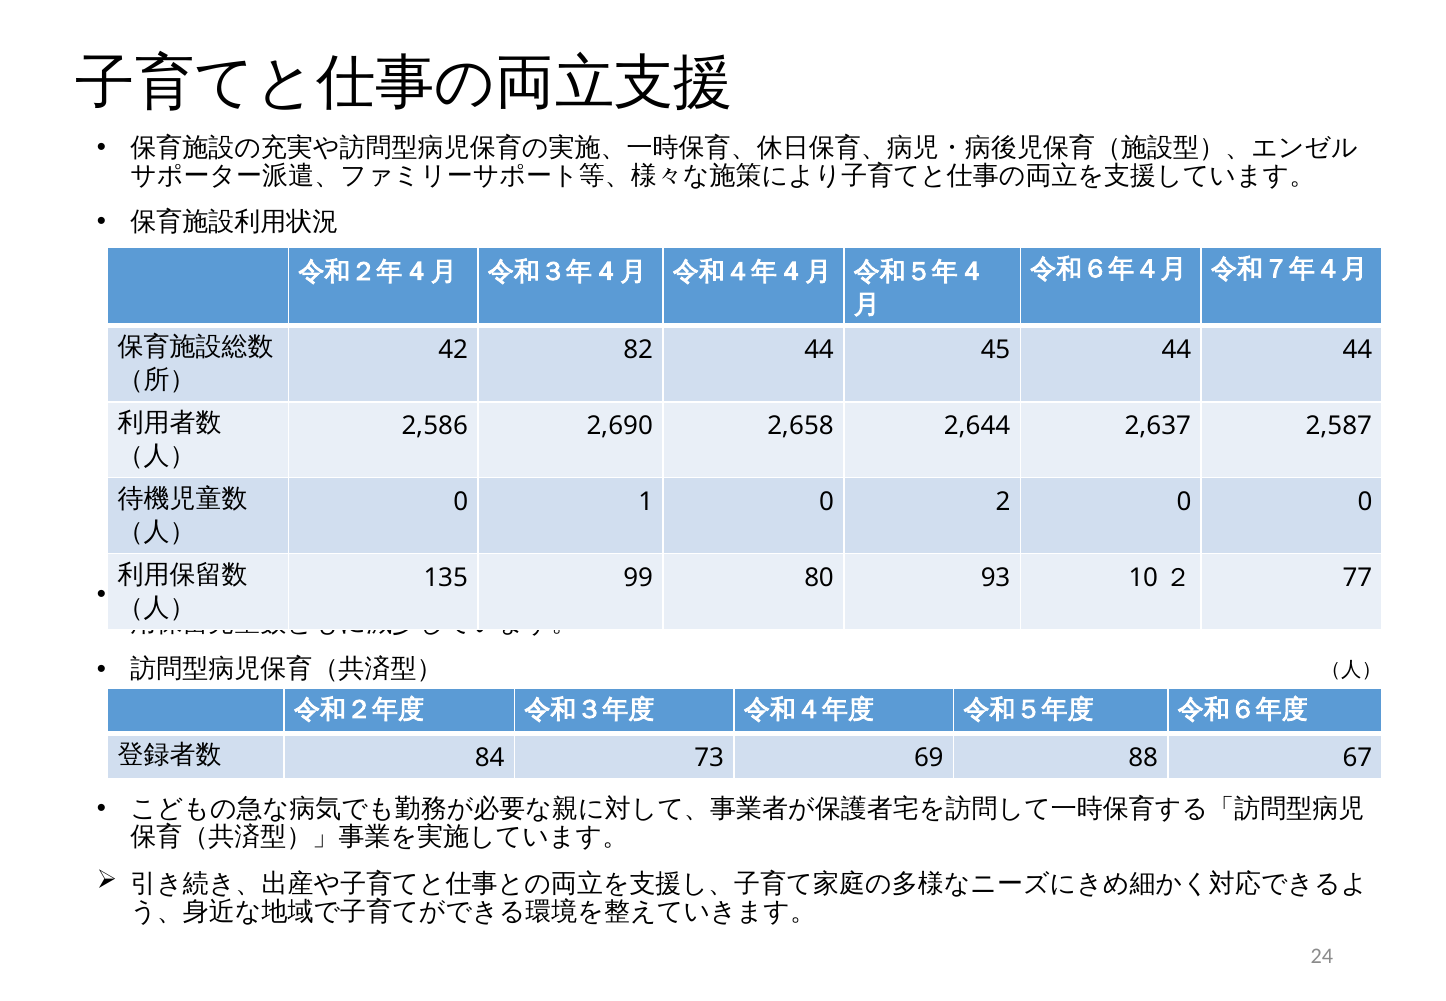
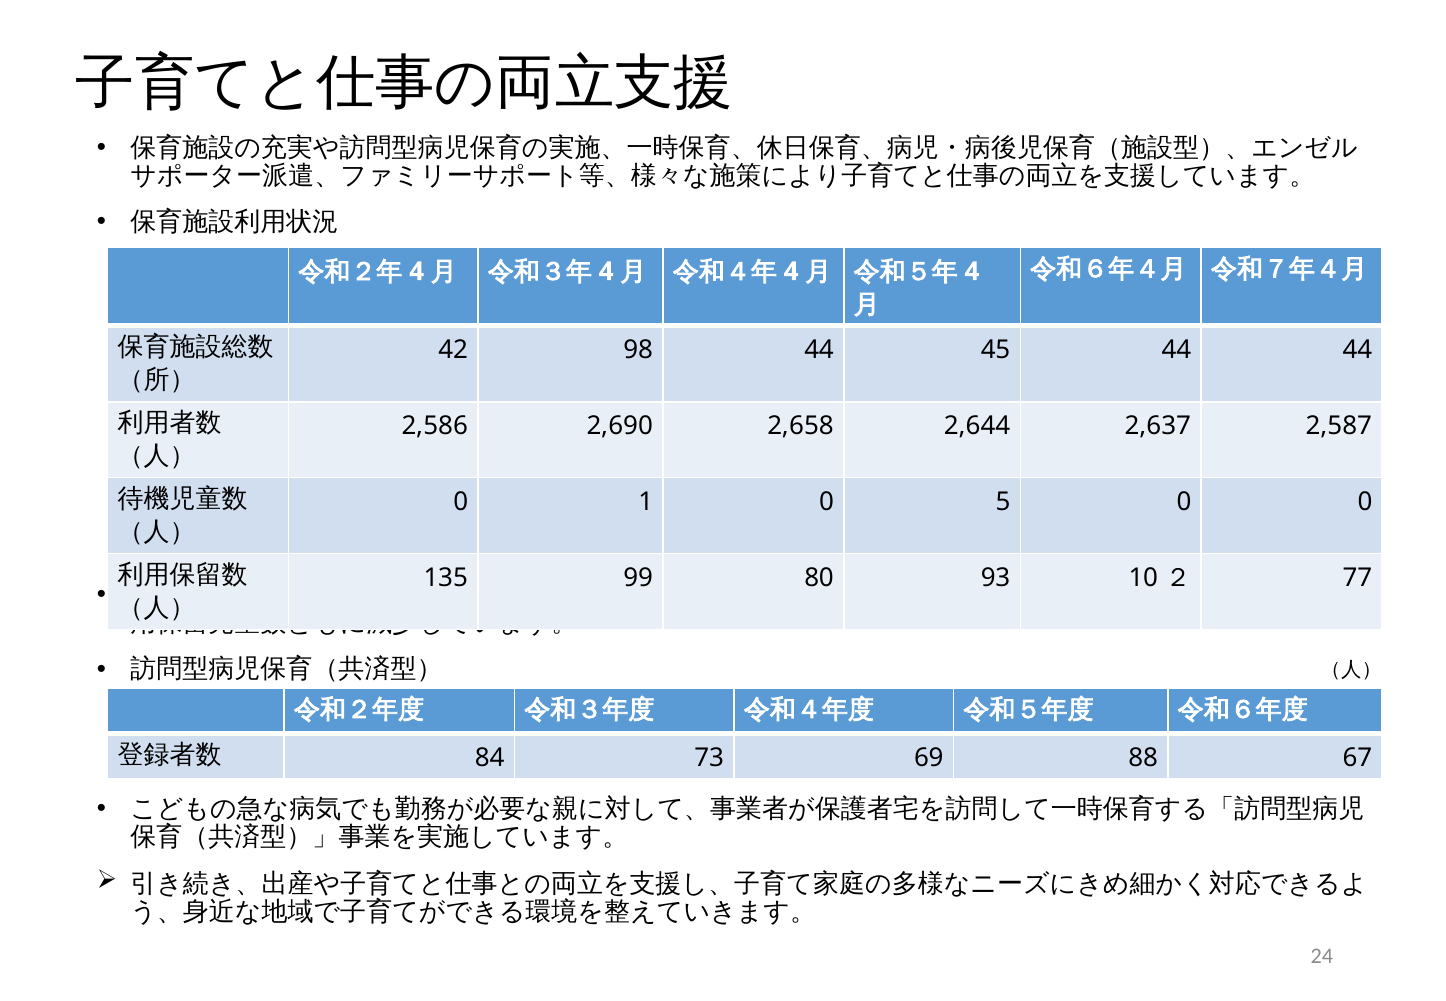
82: 82 -> 98
2: 2 -> 5
